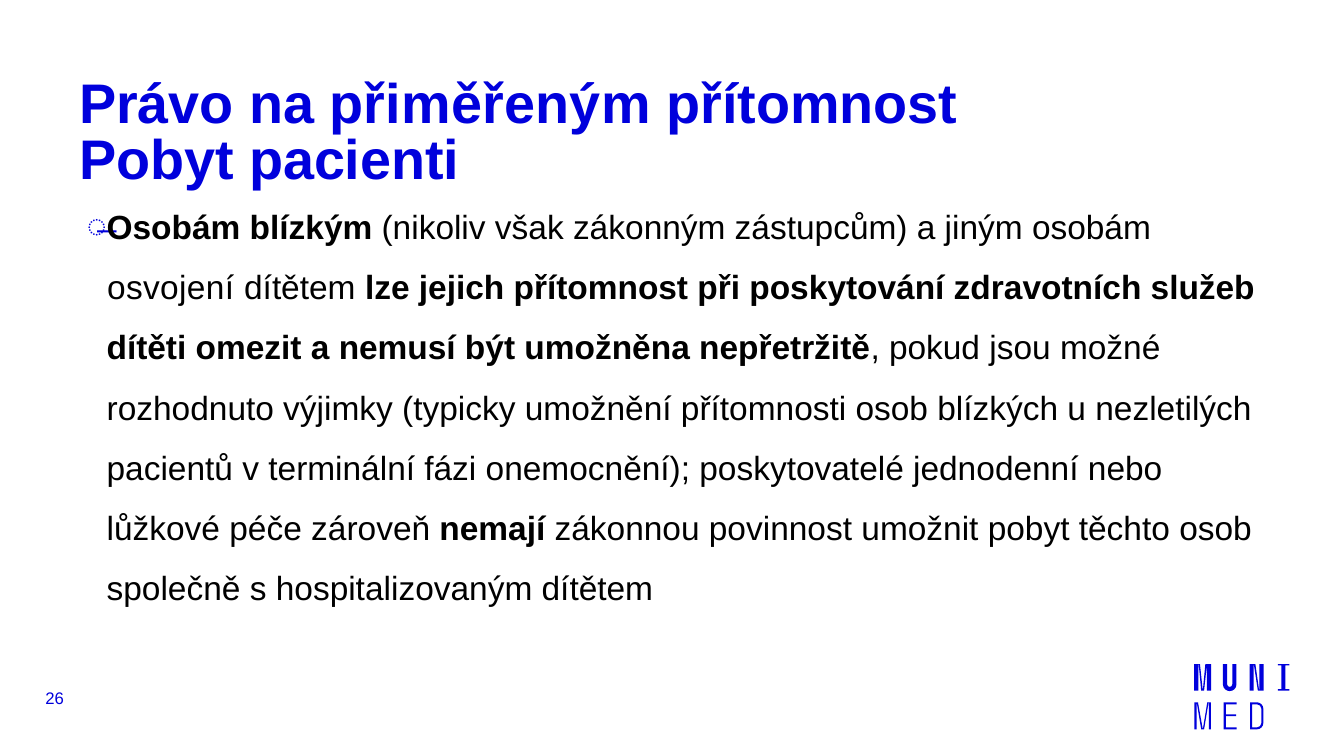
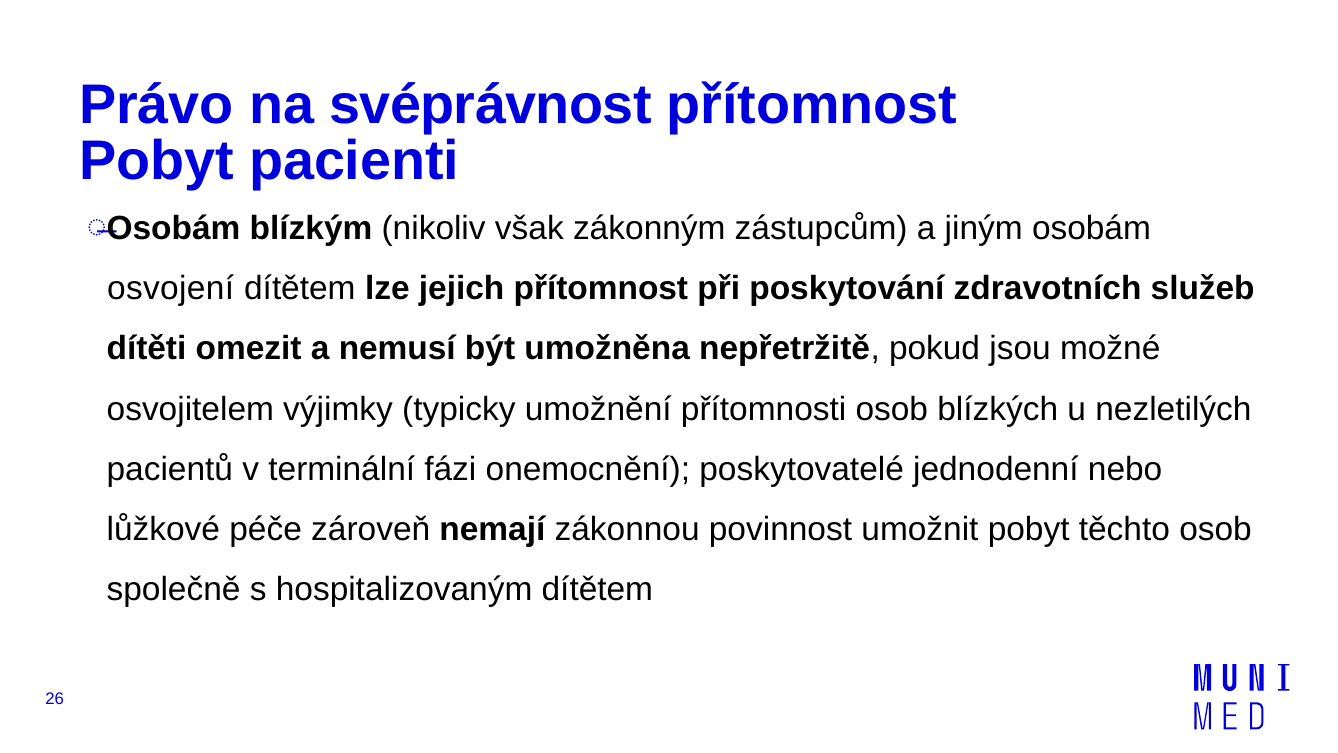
přiměřeným: přiměřeným -> svéprávnost
rozhodnuto: rozhodnuto -> osvojitelem
